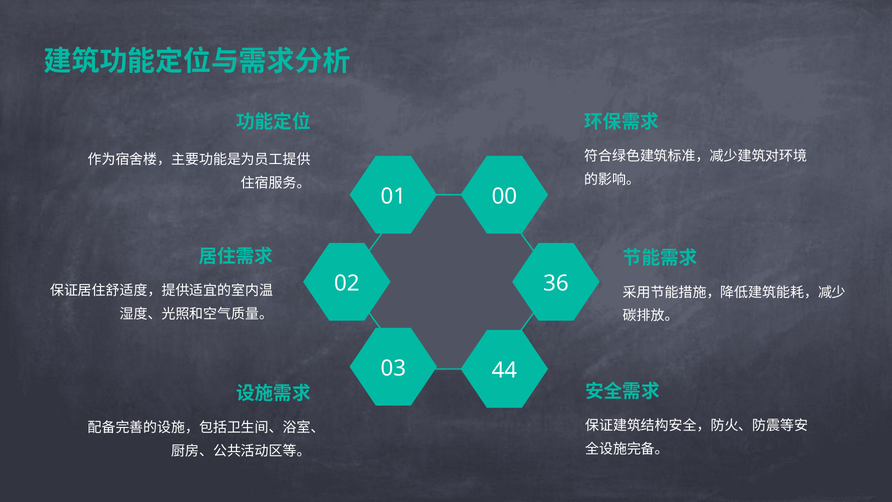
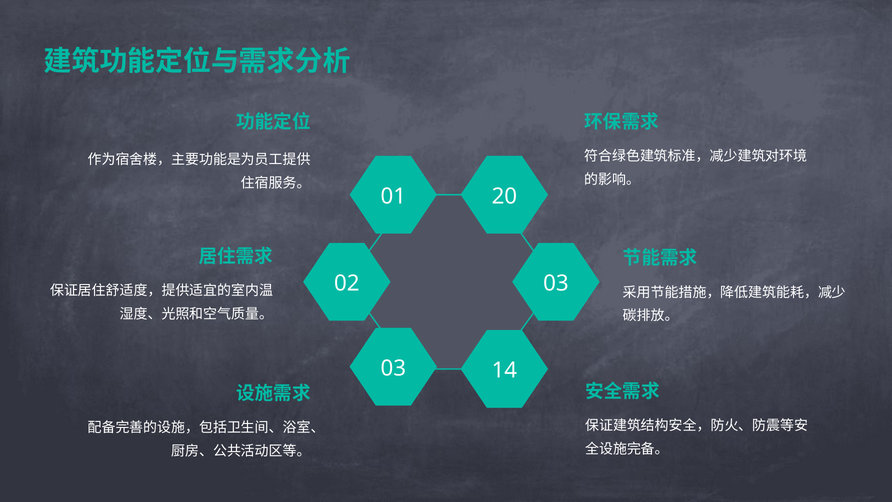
00: 00 -> 20
02 36: 36 -> 03
44: 44 -> 14
